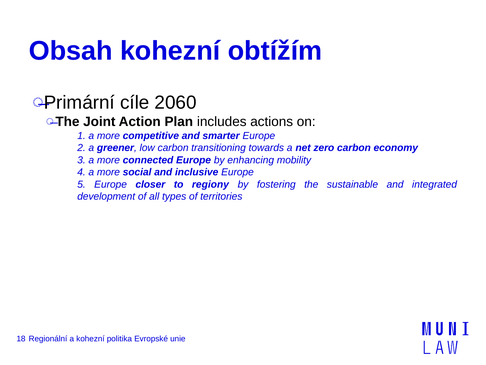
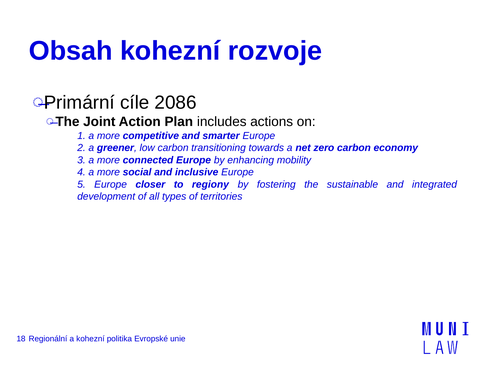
obtížím: obtížím -> rozvoje
2060: 2060 -> 2086
